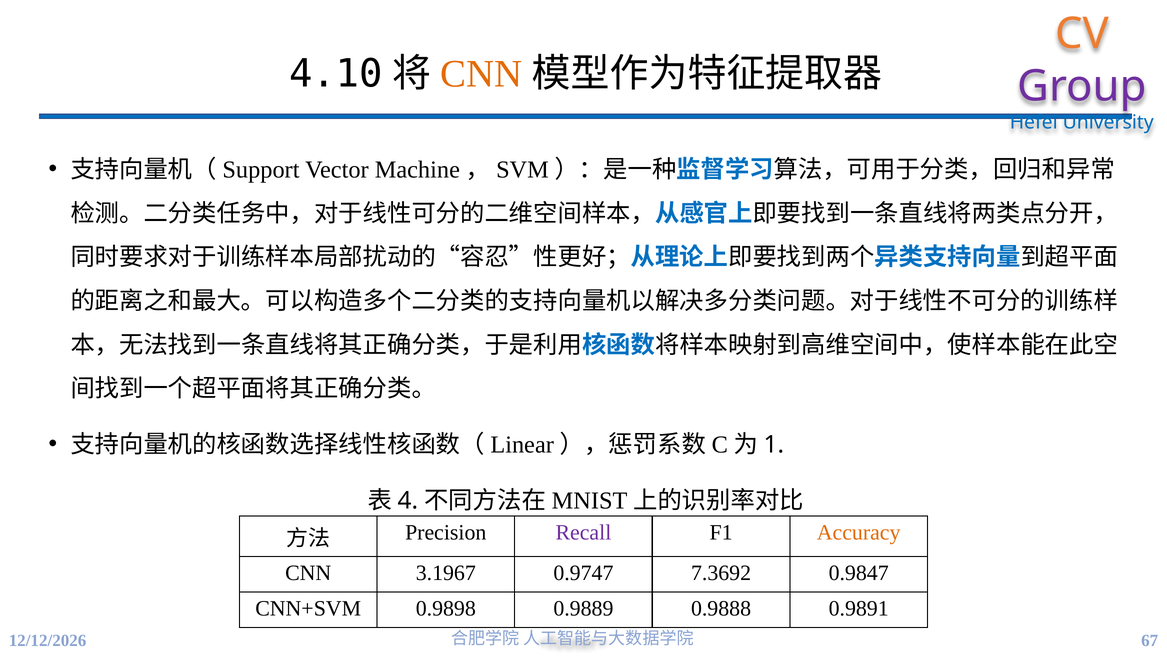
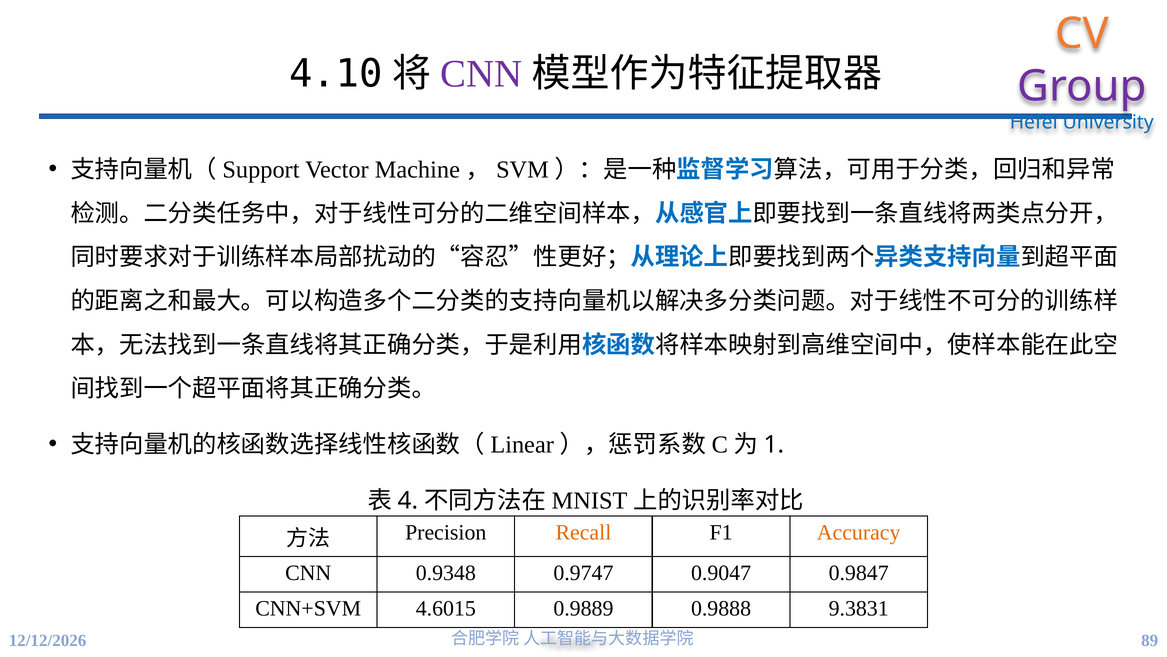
CNN at (481, 74) colour: orange -> purple
Recall colour: purple -> orange
3.1967: 3.1967 -> 0.9348
7.3692: 7.3692 -> 0.9047
0.9898: 0.9898 -> 4.6015
0.9891: 0.9891 -> 9.3831
67: 67 -> 89
